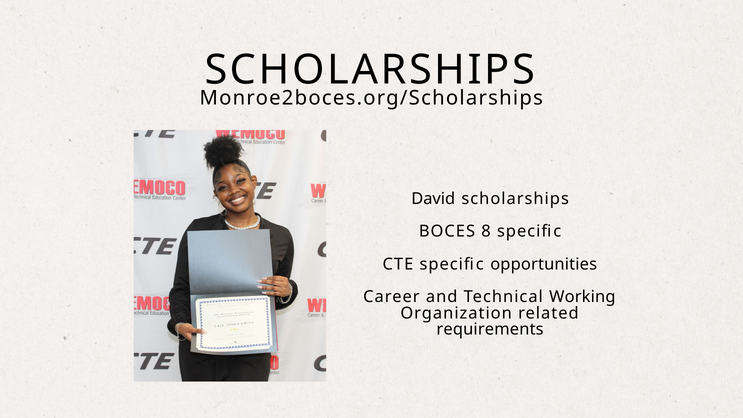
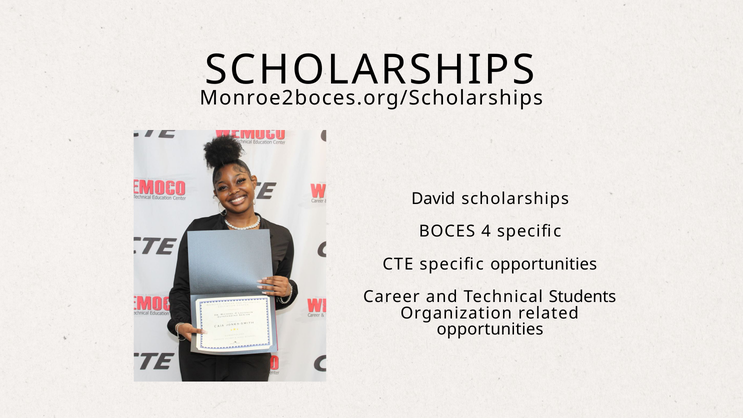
8: 8 -> 4
Working: Working -> Students
requirements at (490, 329): requirements -> opportunities
